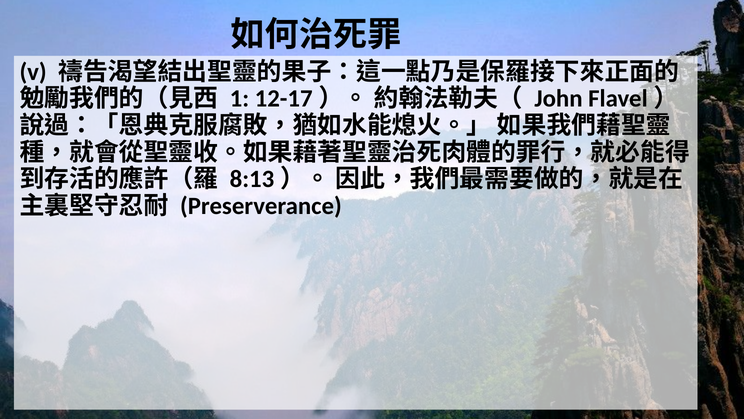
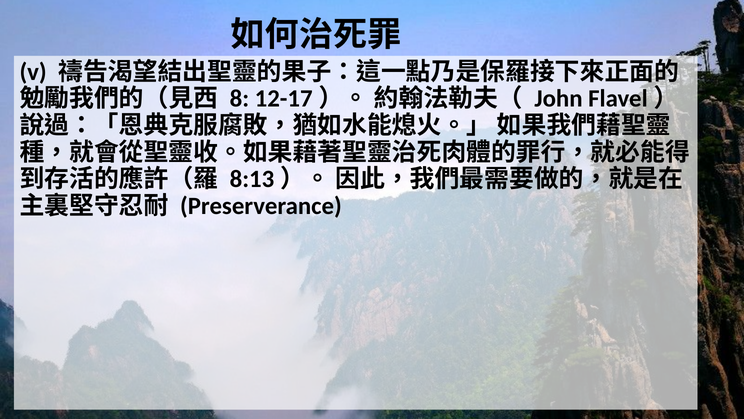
1: 1 -> 8
